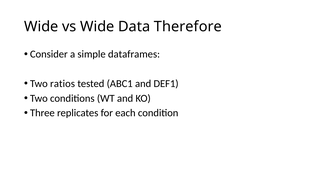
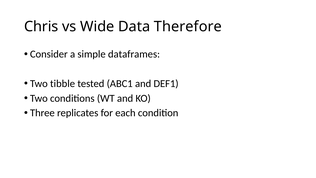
Wide at (41, 27): Wide -> Chris
ratios: ratios -> tibble
